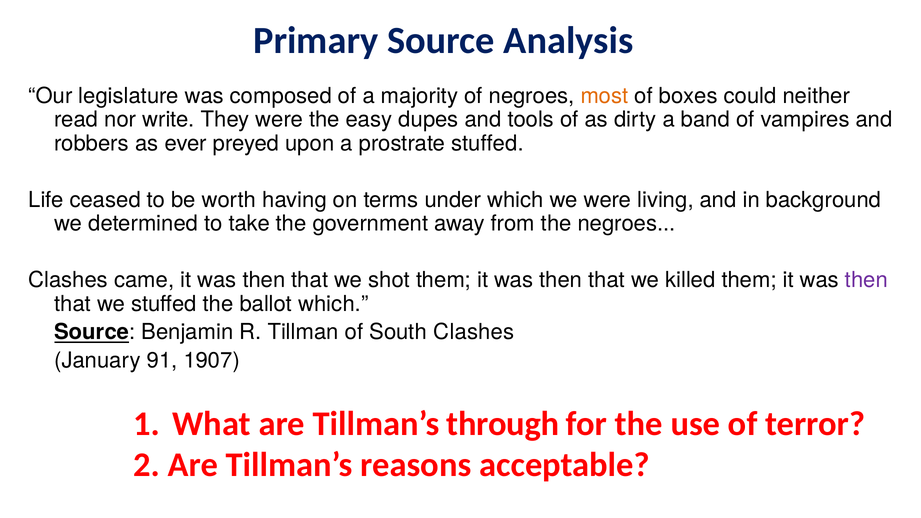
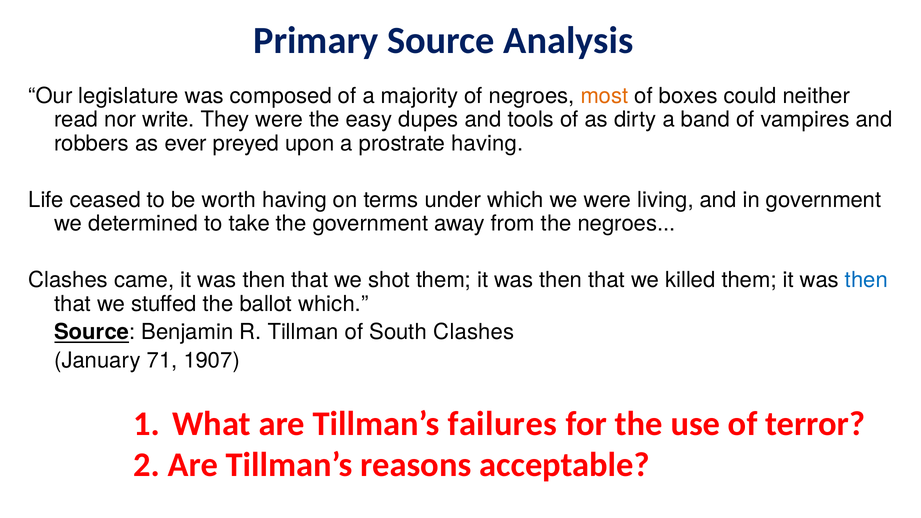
prostrate stuffed: stuffed -> having
in background: background -> government
then at (866, 280) colour: purple -> blue
91: 91 -> 71
through: through -> failures
